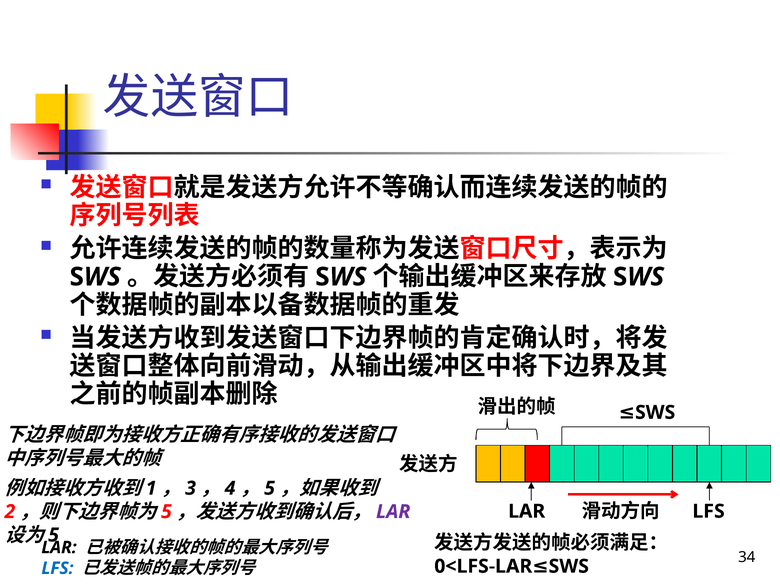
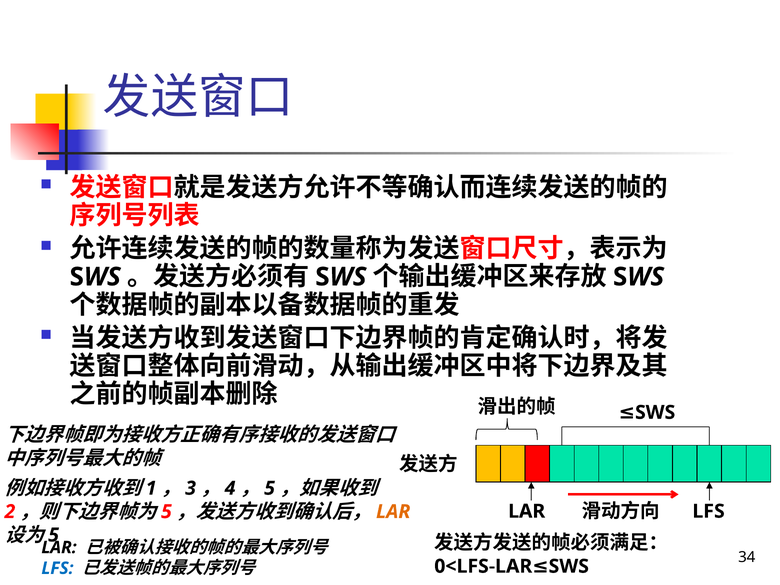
LAR at (393, 512) colour: purple -> orange
